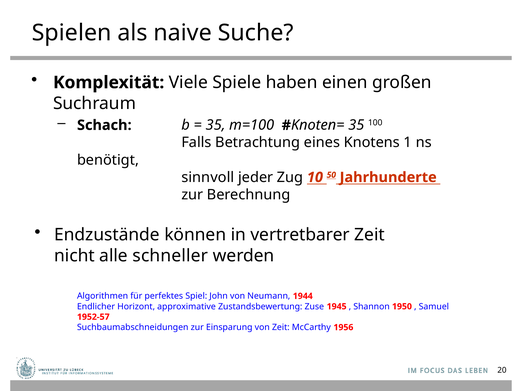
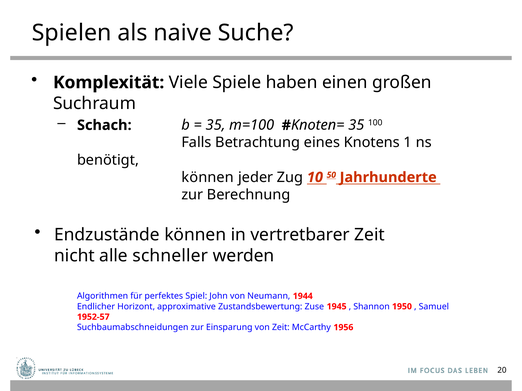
sinnvoll at (208, 178): sinnvoll -> können
